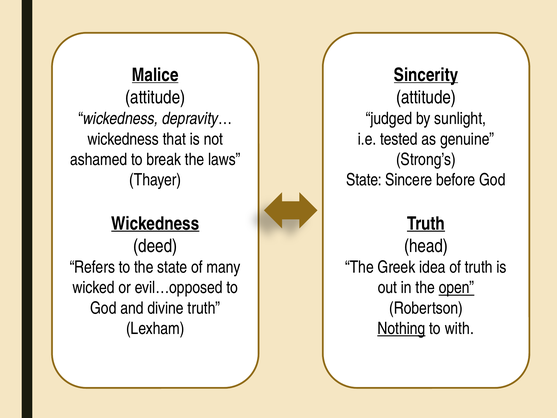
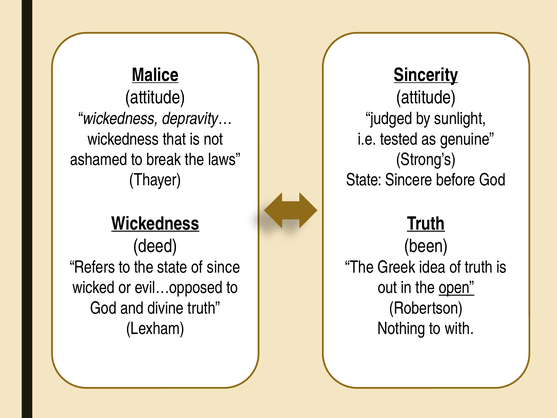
head: head -> been
many: many -> since
Nothing underline: present -> none
